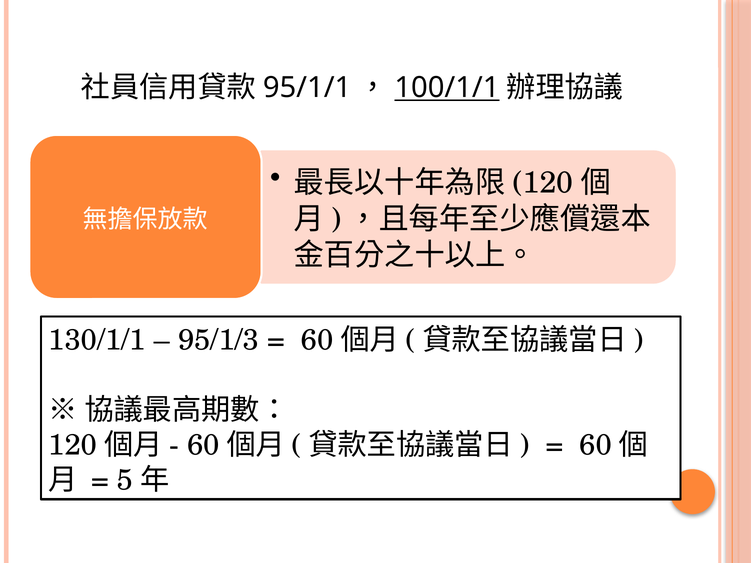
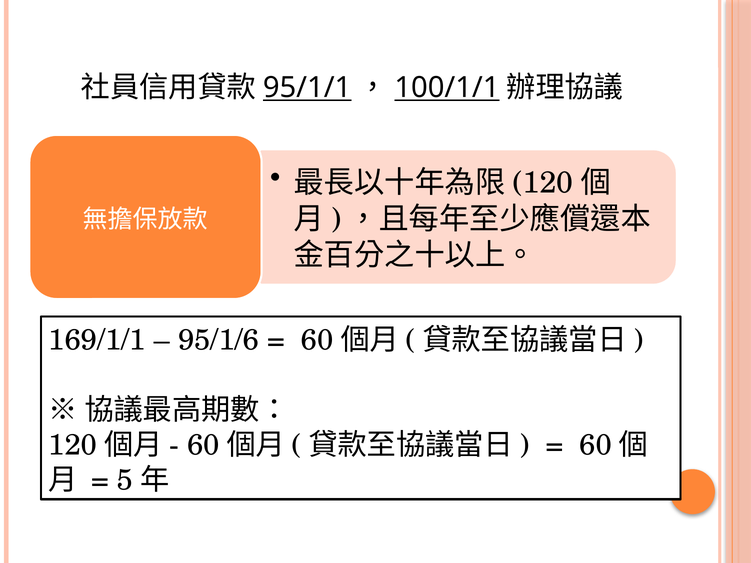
95/1/1 underline: none -> present
130/1/1: 130/1/1 -> 169/1/1
95/1/3: 95/1/3 -> 95/1/6
